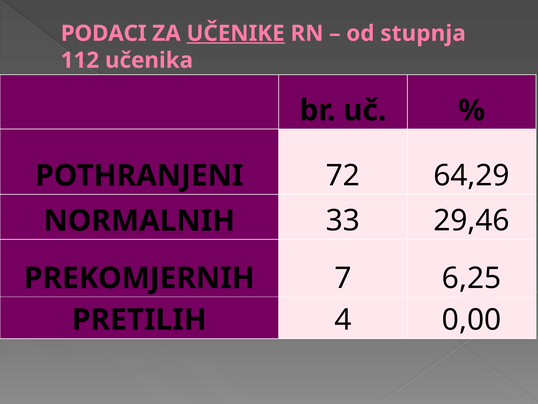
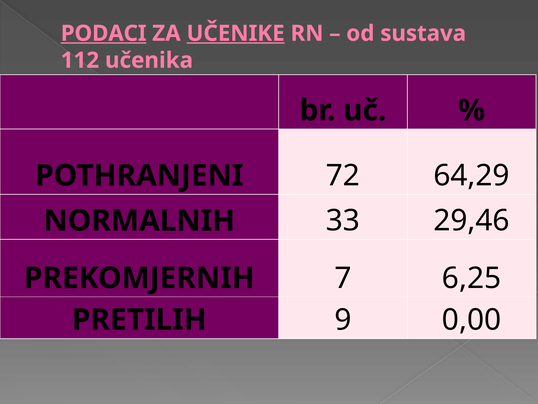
PODACI underline: none -> present
stupnja: stupnja -> sustava
4: 4 -> 9
